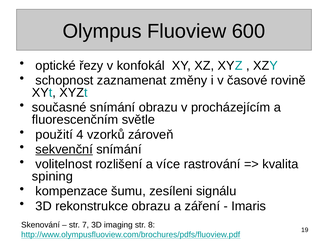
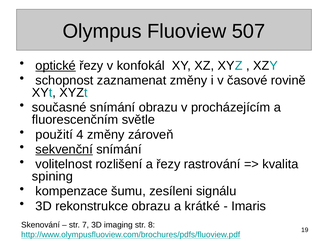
600: 600 -> 507
optické underline: none -> present
4 vzorků: vzorků -> změny
a více: více -> řezy
záření: záření -> krátké
